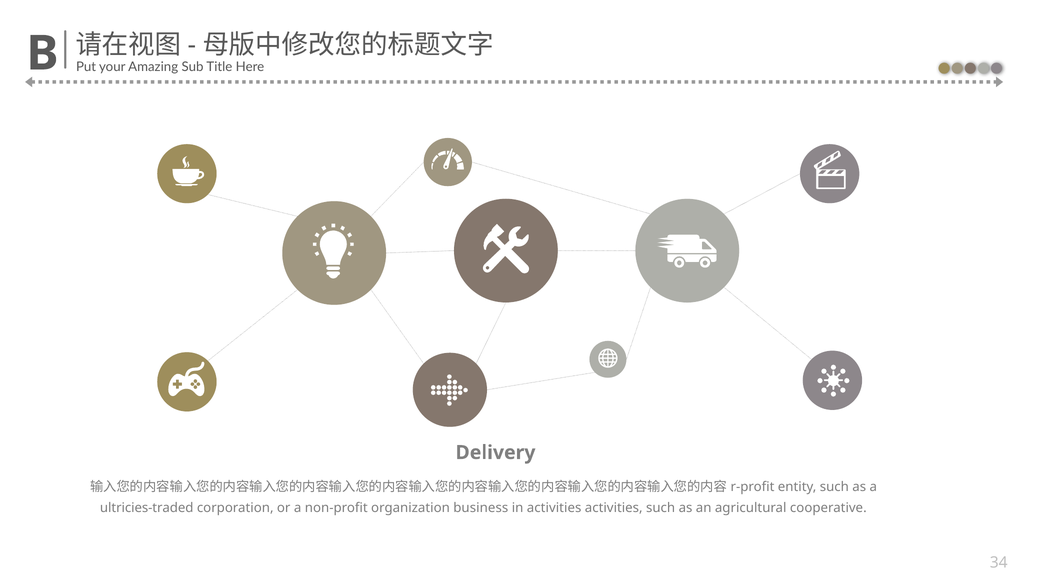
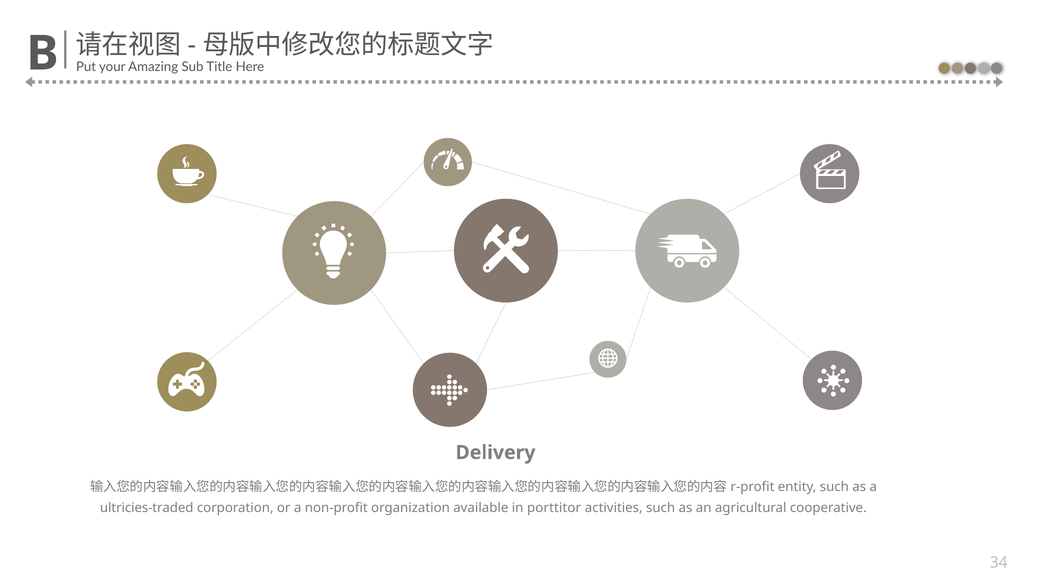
business: business -> available
in activities: activities -> porttitor
